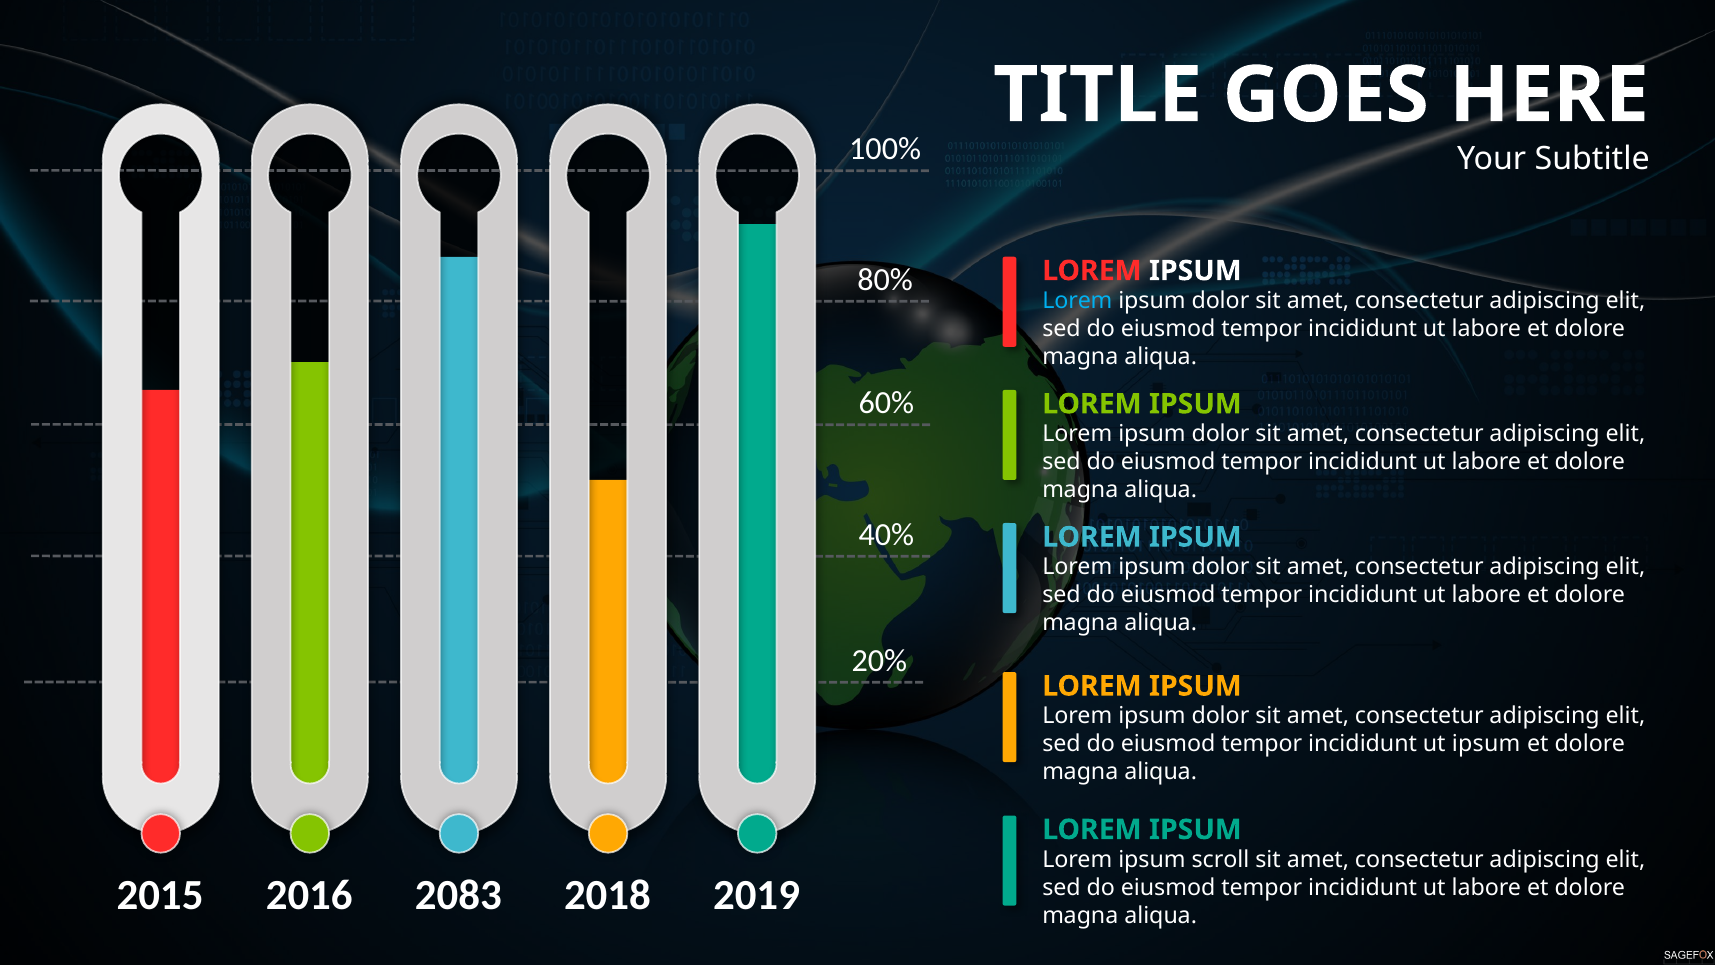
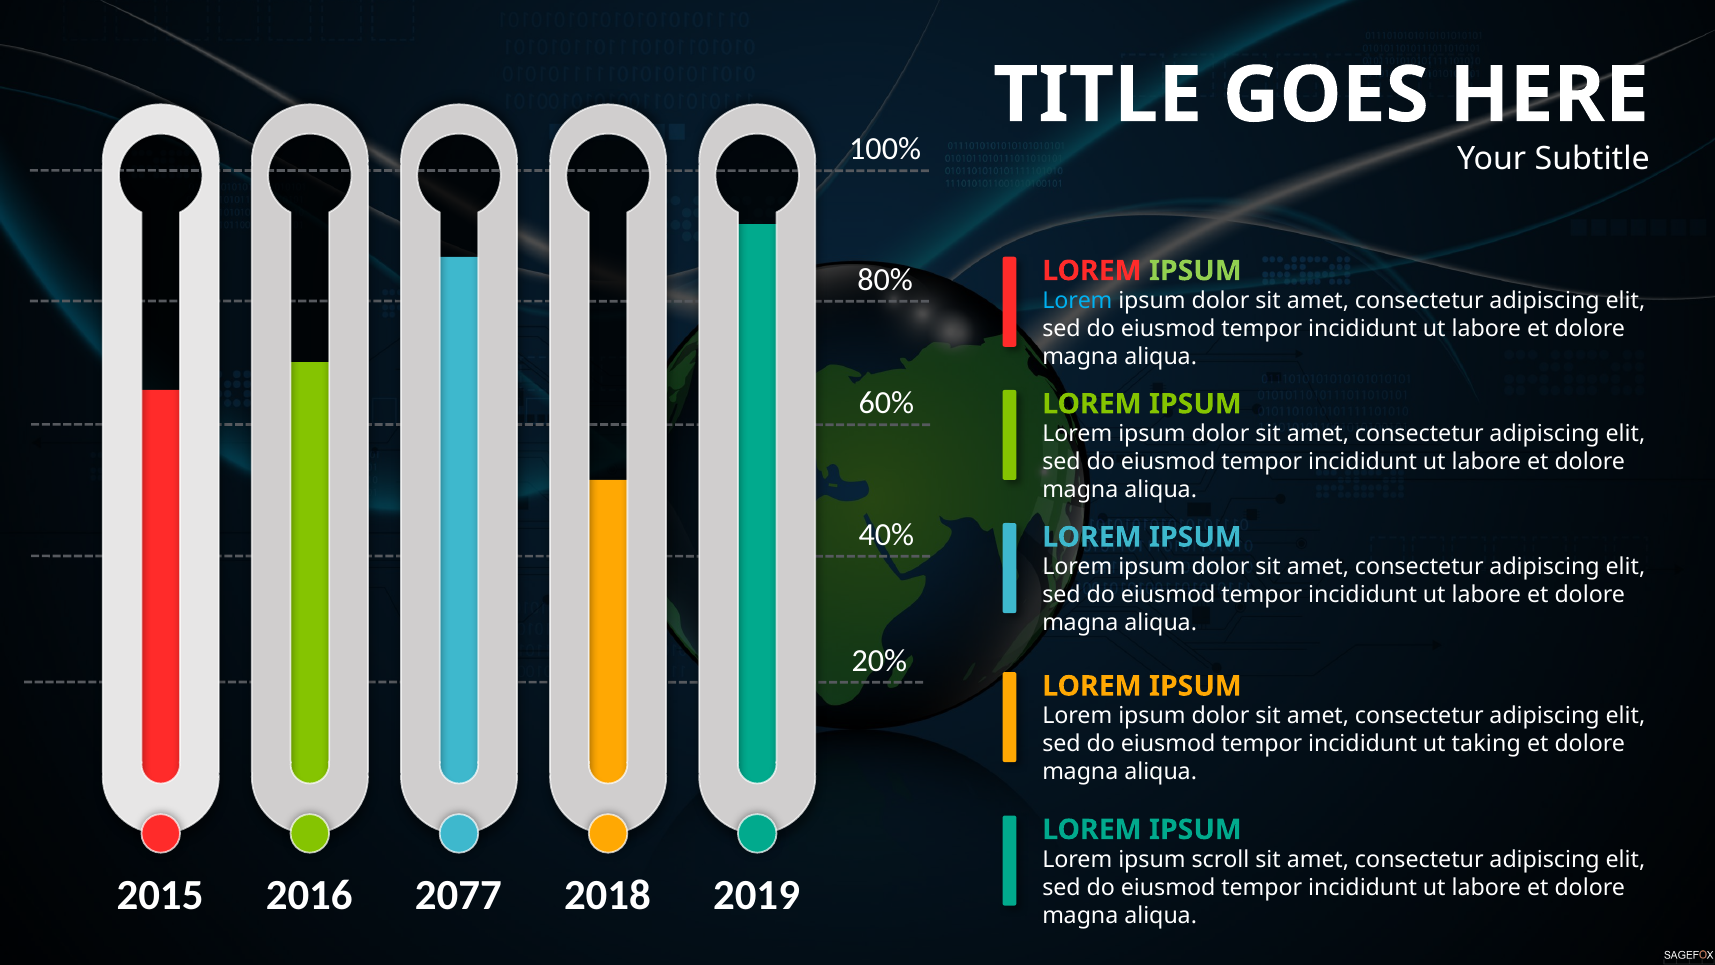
IPSUM at (1195, 271) colour: white -> light green
ut ipsum: ipsum -> taking
2083: 2083 -> 2077
